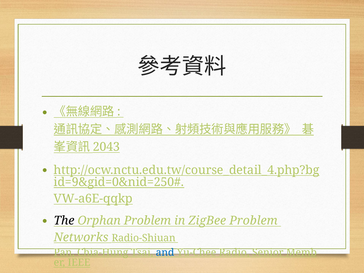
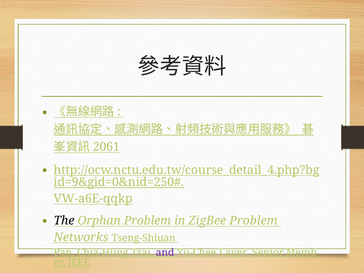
2043: 2043 -> 2061
Radio-Shiuan: Radio-Shiuan -> Tseng-Shiuan
and colour: blue -> purple
Radio: Radio -> Layer
